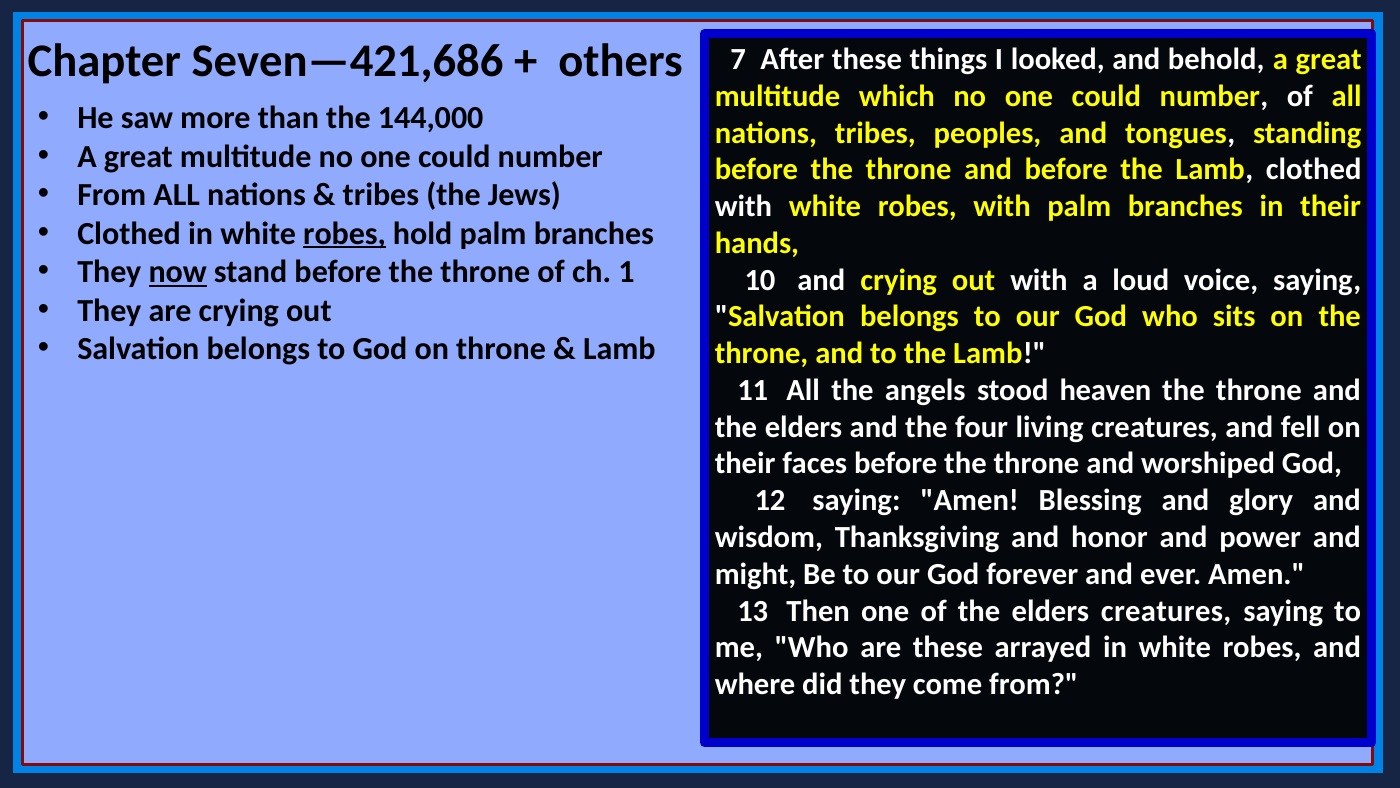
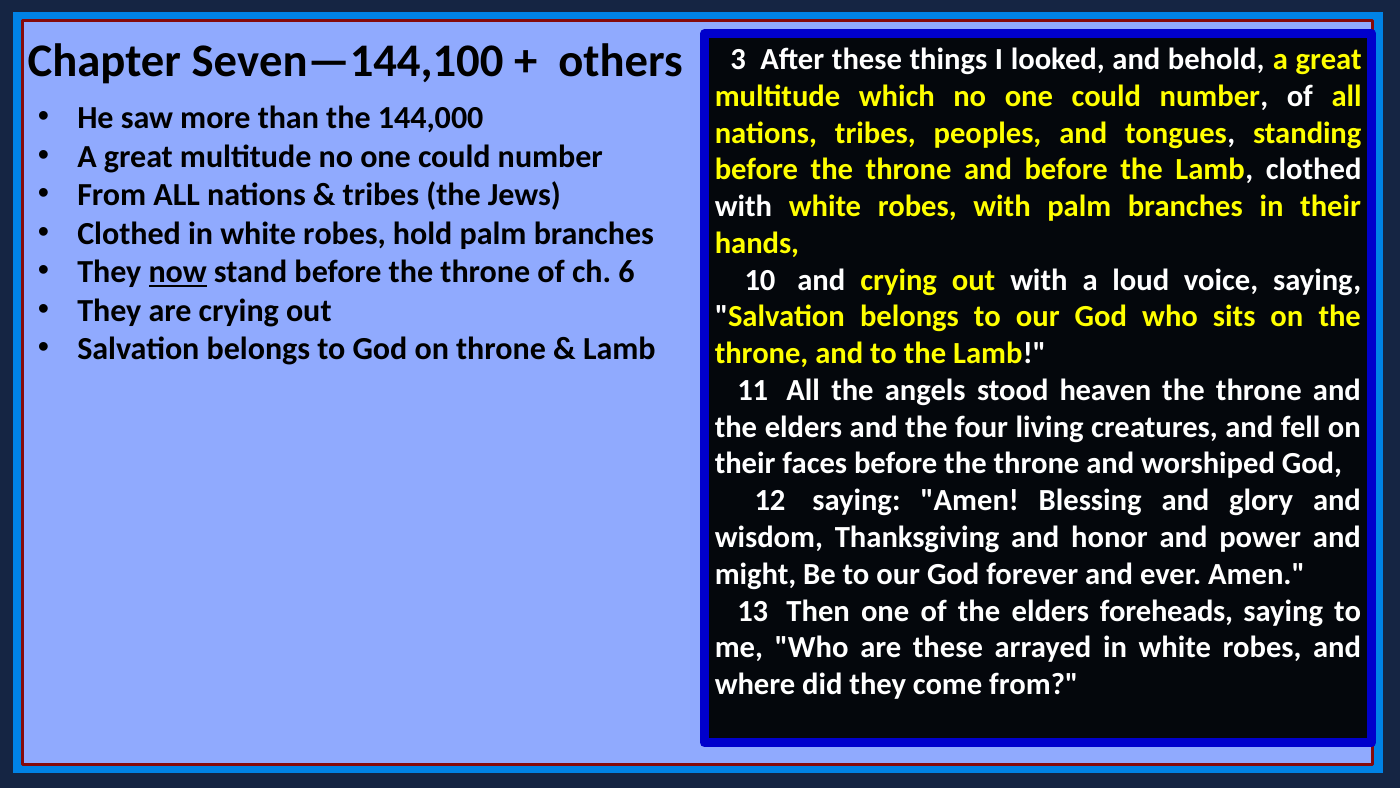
Seven—421,686: Seven—421,686 -> Seven—144,100
7: 7 -> 3
robes at (344, 233) underline: present -> none
1: 1 -> 6
elders creatures: creatures -> foreheads
